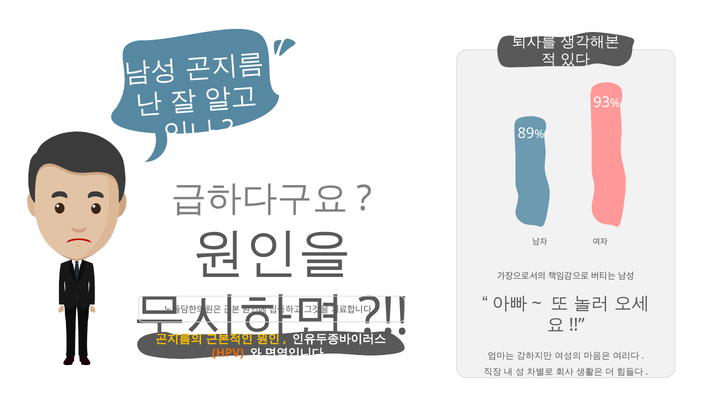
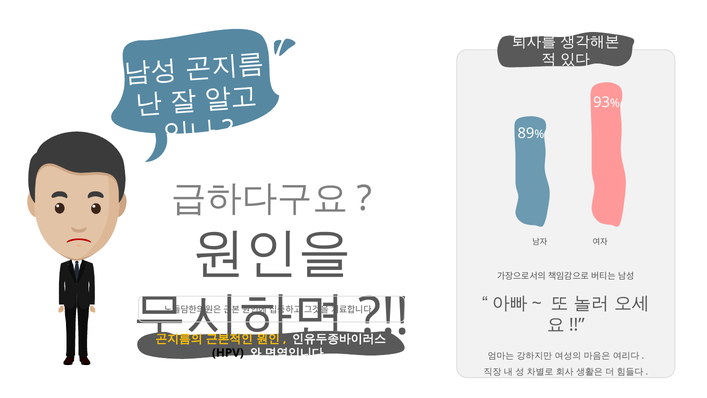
HPV colour: orange -> black
